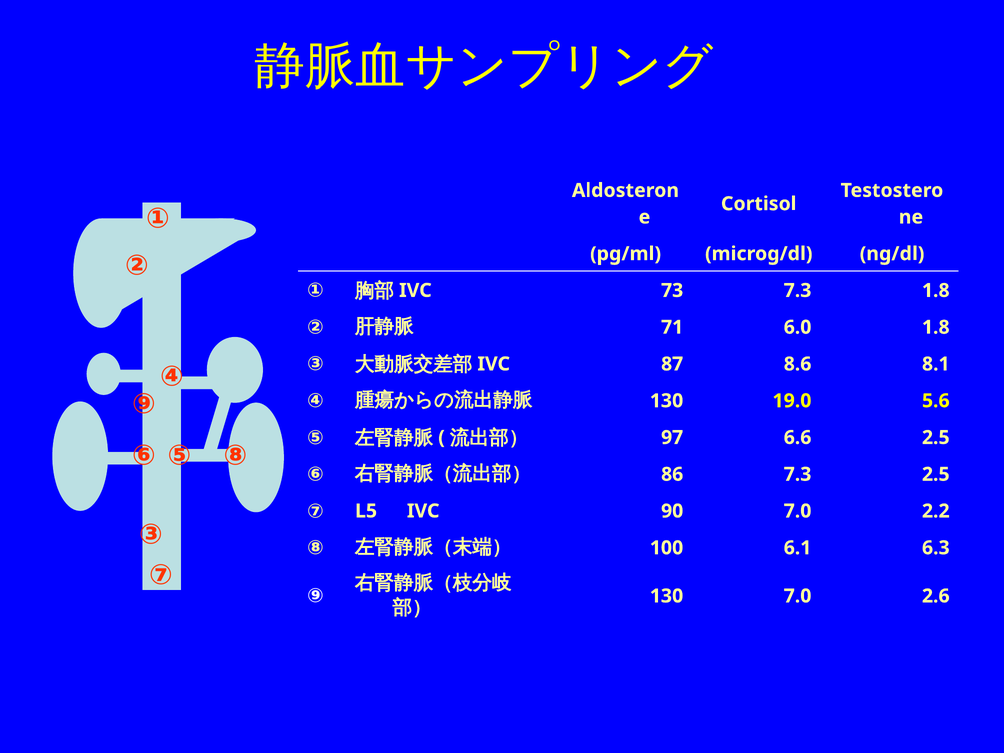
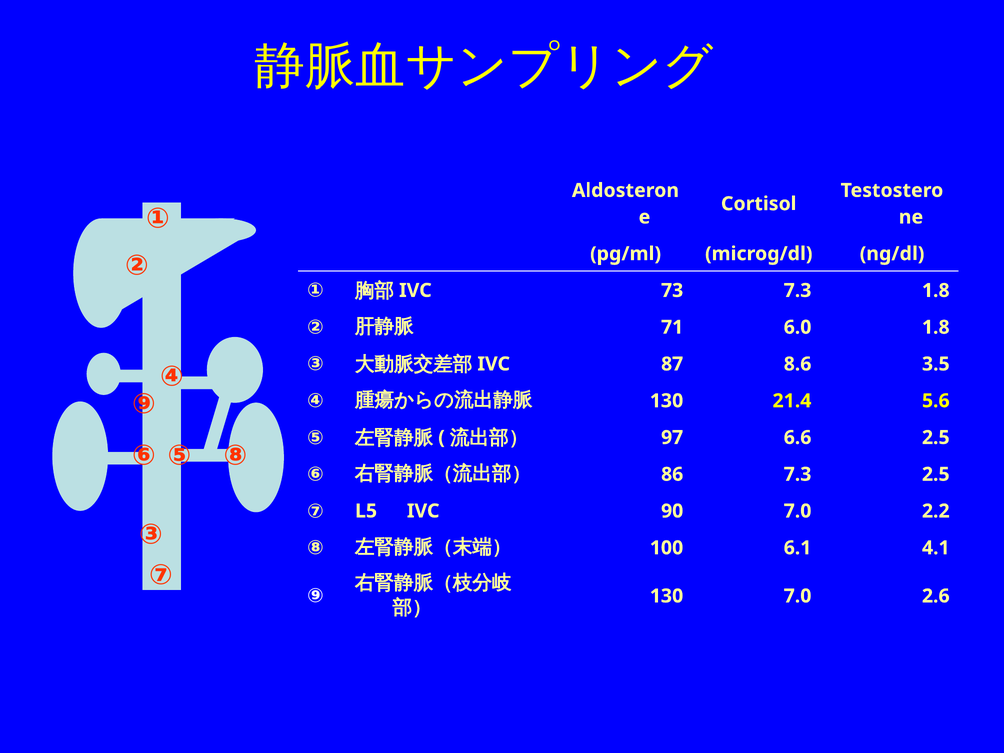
8.1: 8.1 -> 3.5
19.0: 19.0 -> 21.4
6.3: 6.3 -> 4.1
